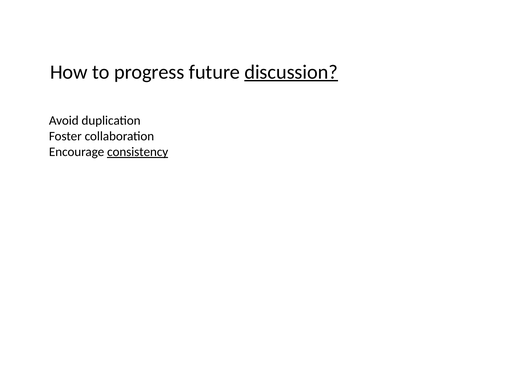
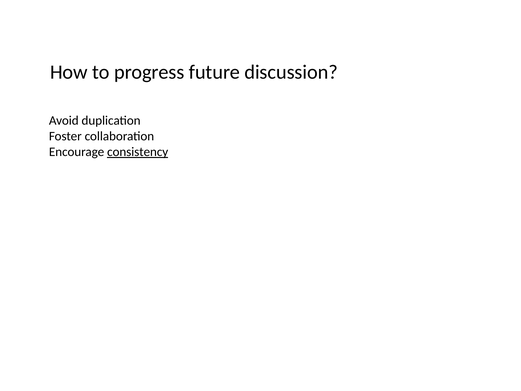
discussion underline: present -> none
